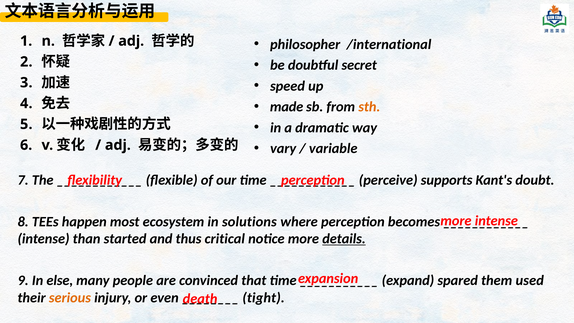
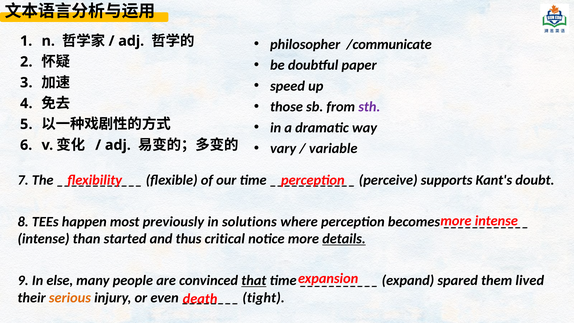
/international: /international -> /communicate
secret: secret -> paper
made: made -> those
sth colour: orange -> purple
ecosystem: ecosystem -> previously
that underline: none -> present
used: used -> lived
